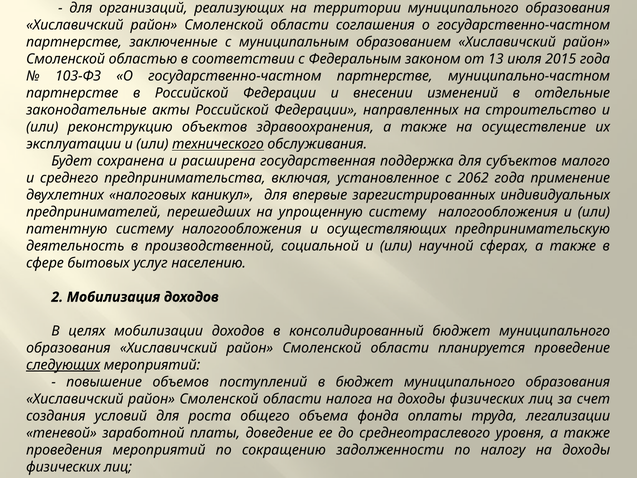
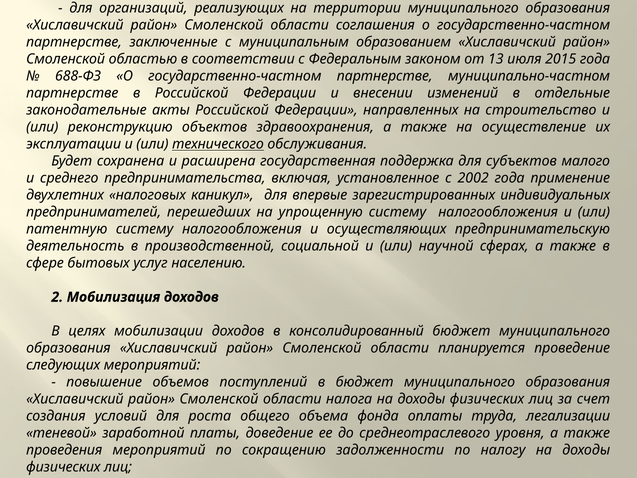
103-ФЗ: 103-ФЗ -> 688-ФЗ
2062: 2062 -> 2002
следующих underline: present -> none
